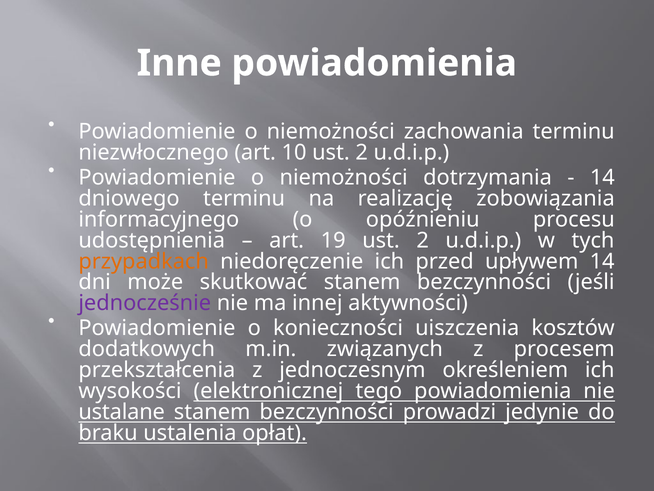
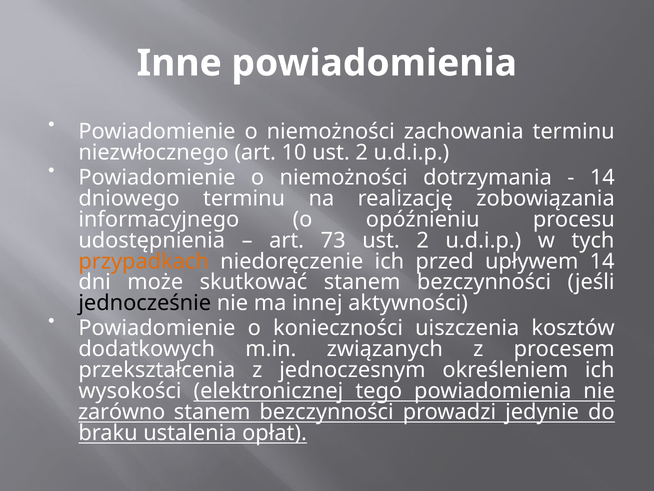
19: 19 -> 73
jednocześnie colour: purple -> black
ustalane: ustalane -> zarówno
